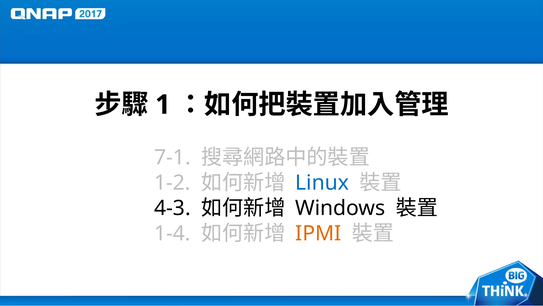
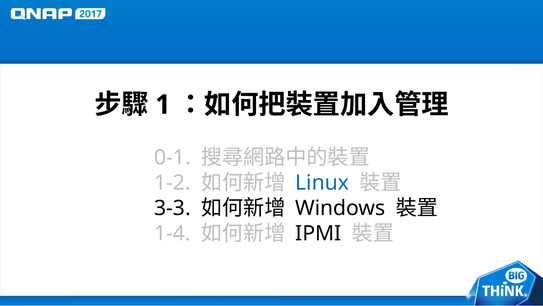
7-1: 7-1 -> 0-1
4-3: 4-3 -> 3-3
IPMI colour: orange -> black
